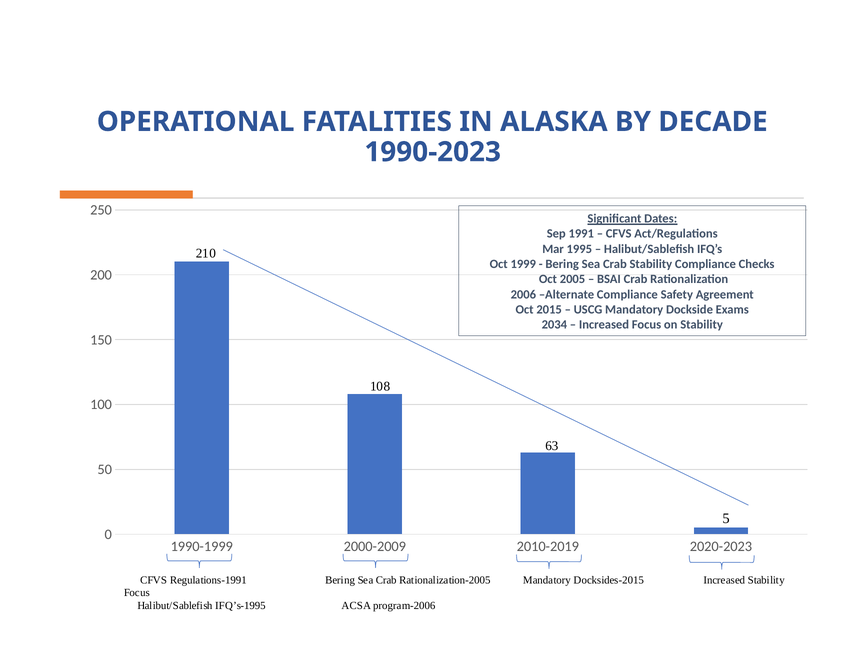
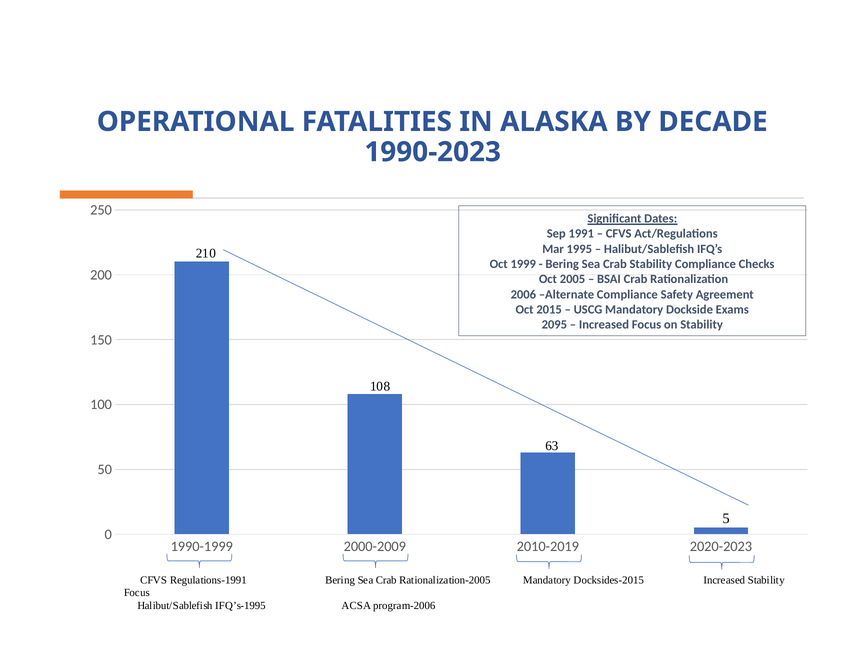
2034: 2034 -> 2095
